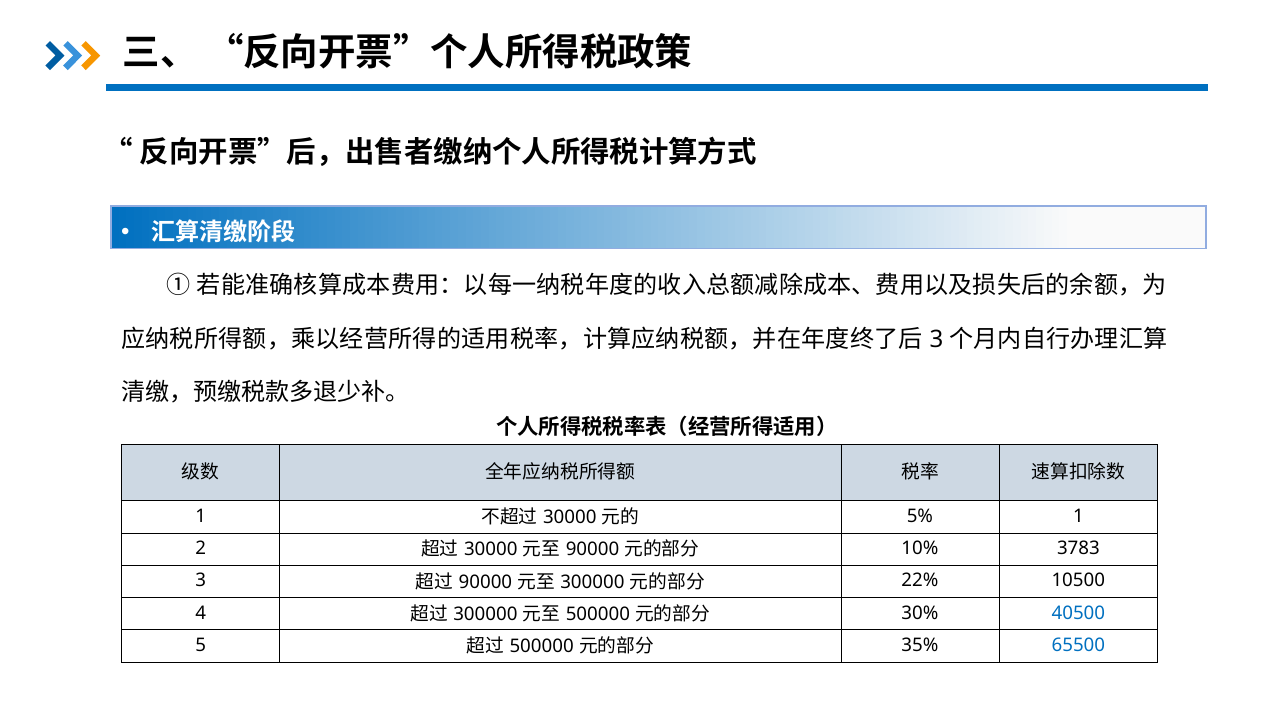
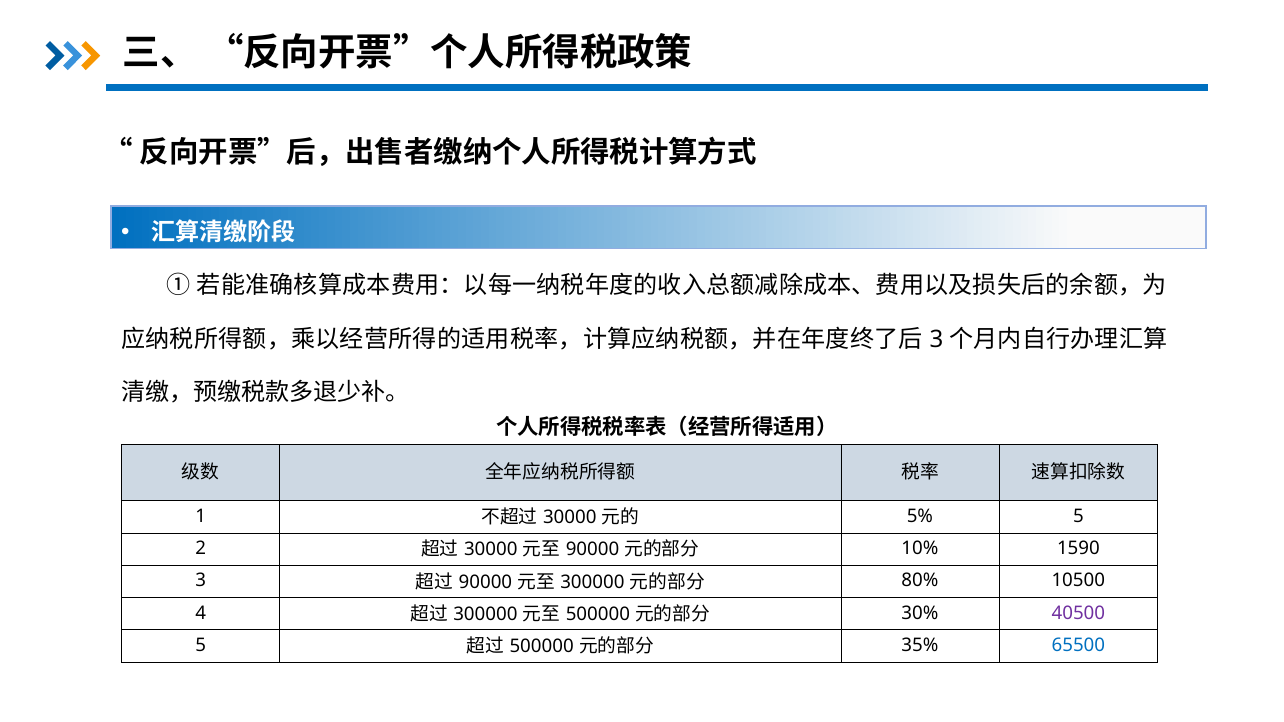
5% 1: 1 -> 5
3783: 3783 -> 1590
22%: 22% -> 80%
40500 colour: blue -> purple
